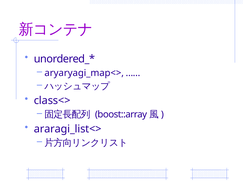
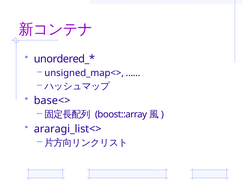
aryaryagi_map<>: aryaryagi_map<> -> unsigned_map<>
class<>: class<> -> base<>
